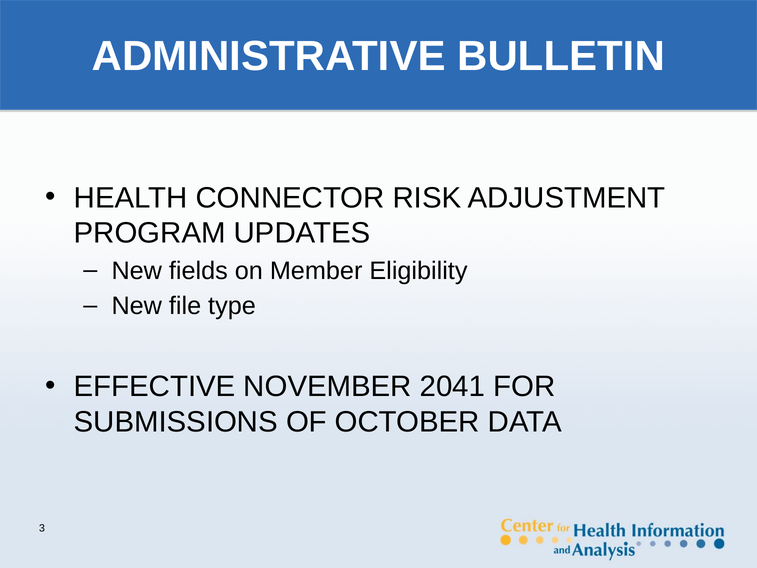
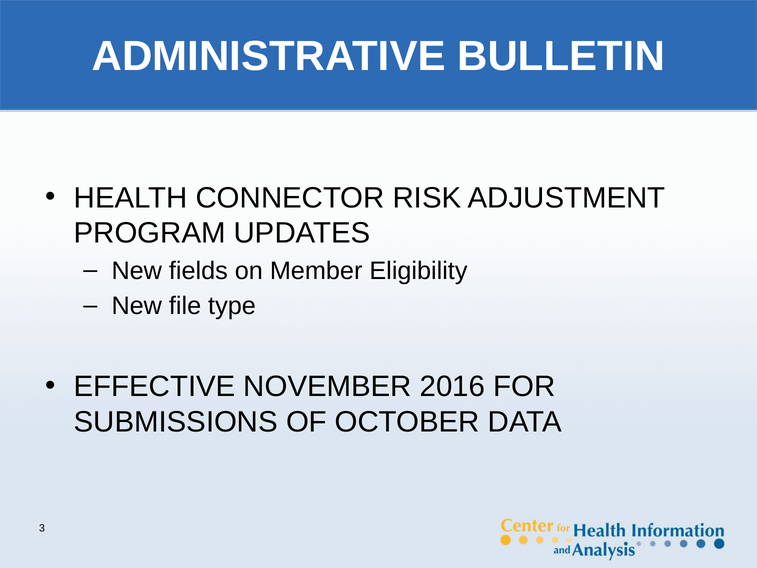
2041: 2041 -> 2016
